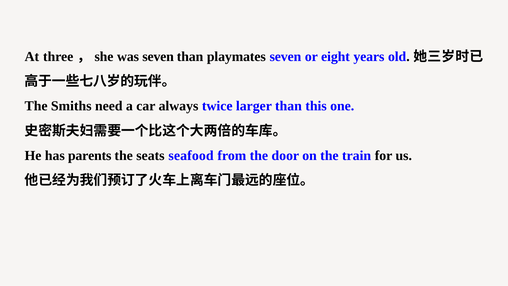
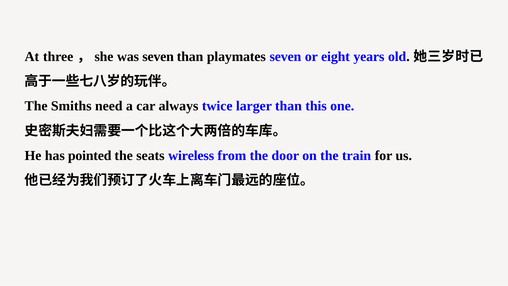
parents: parents -> pointed
seafood: seafood -> wireless
